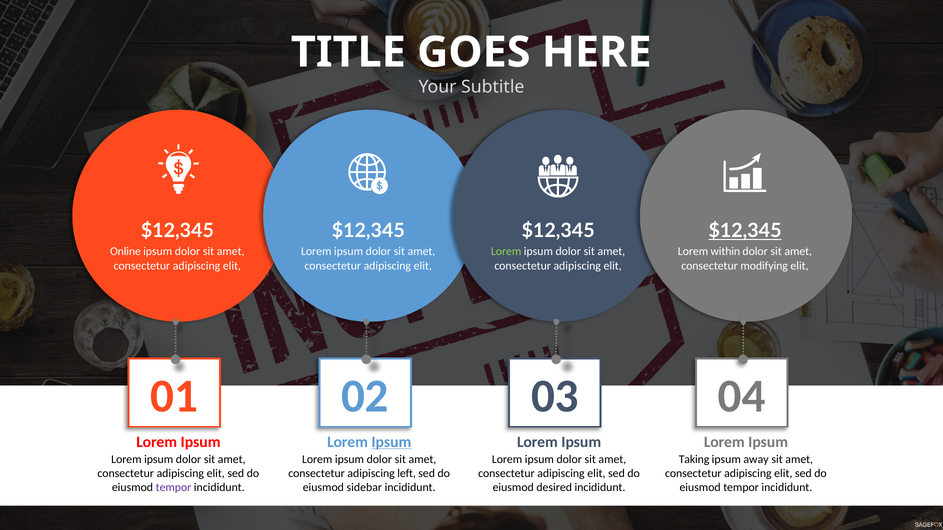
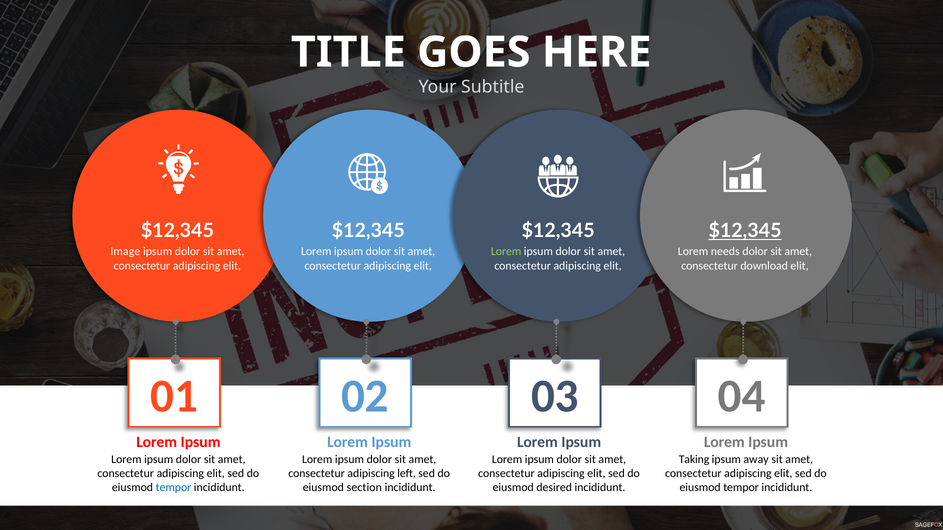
Online: Online -> Image
within: within -> needs
modifying: modifying -> download
Ipsum at (391, 442) underline: present -> none
tempor at (174, 488) colour: purple -> blue
sidebar: sidebar -> section
